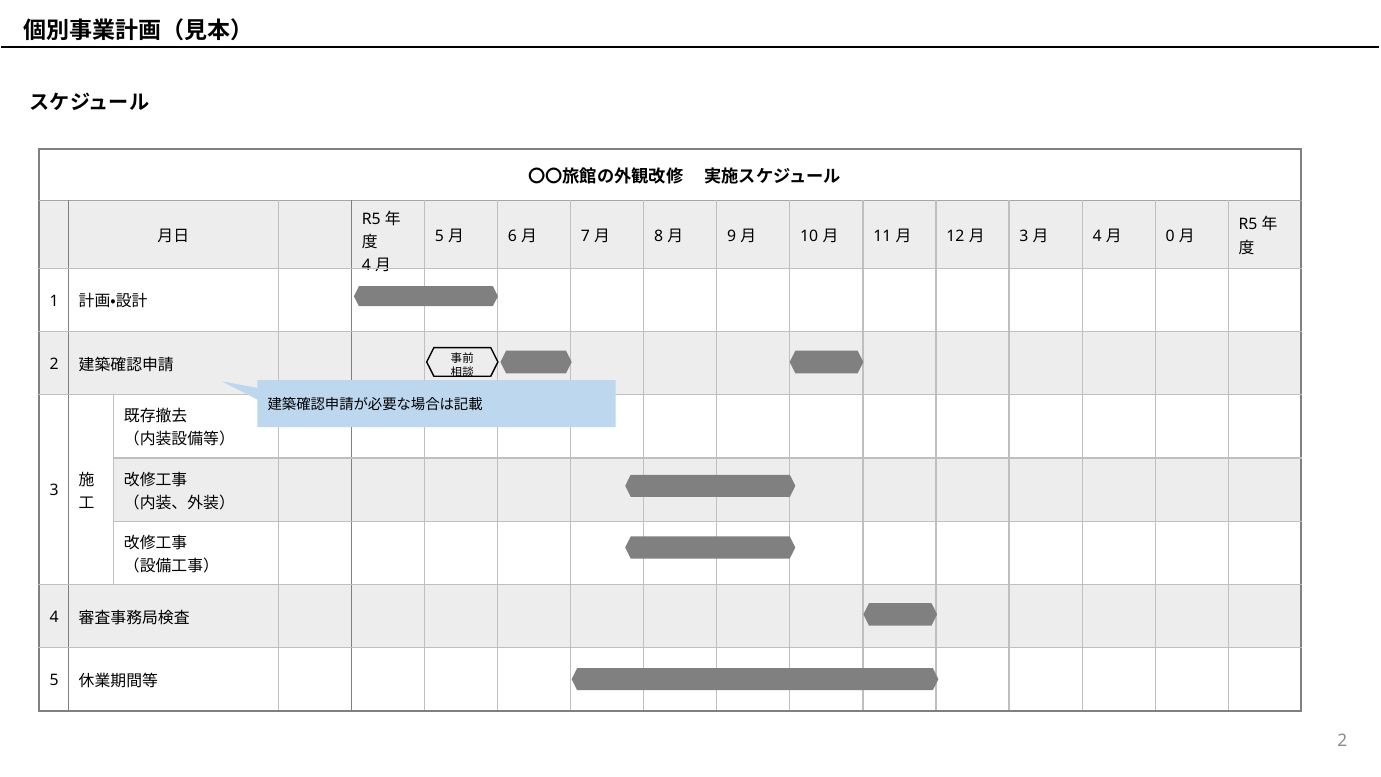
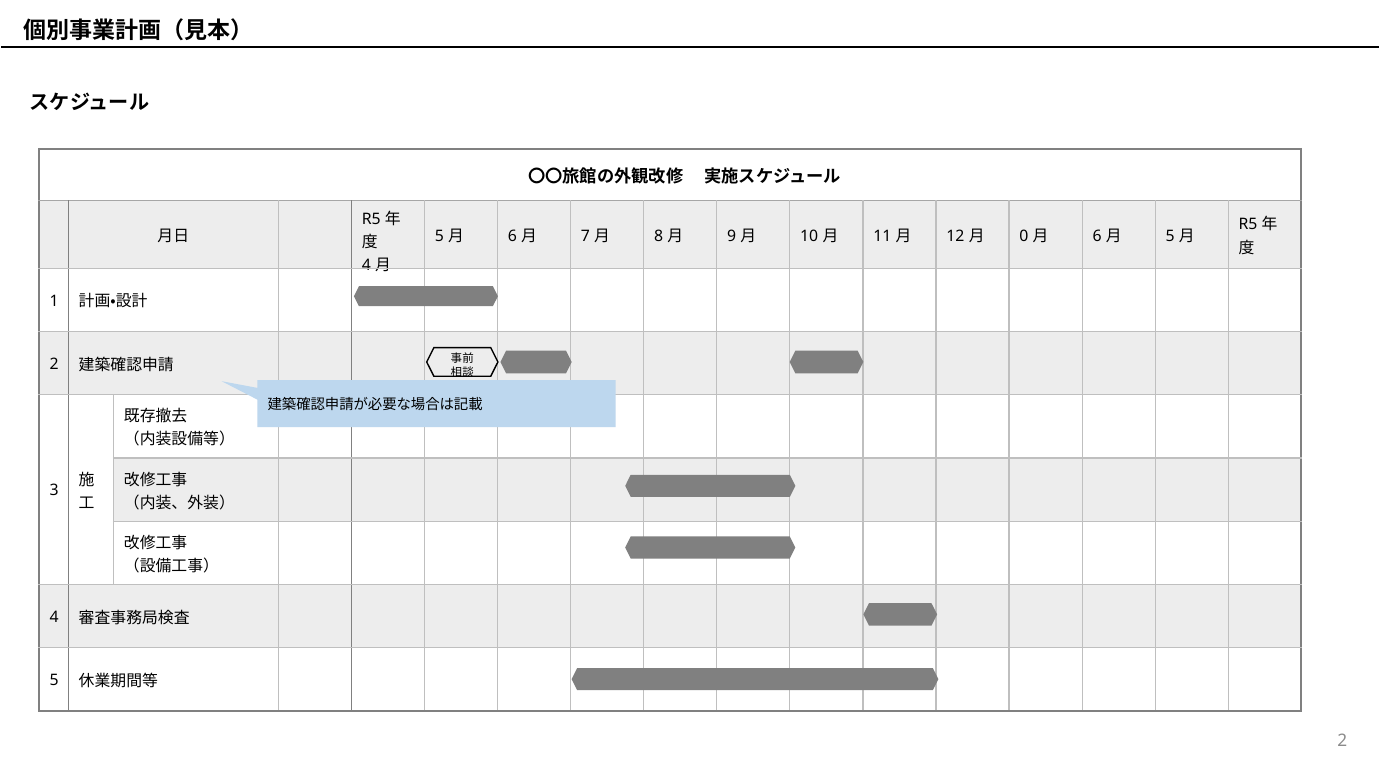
3 at (1024, 236): 3 -> 0
4 at (1097, 236): 4 -> 6
0 at (1170, 236): 0 -> 5
